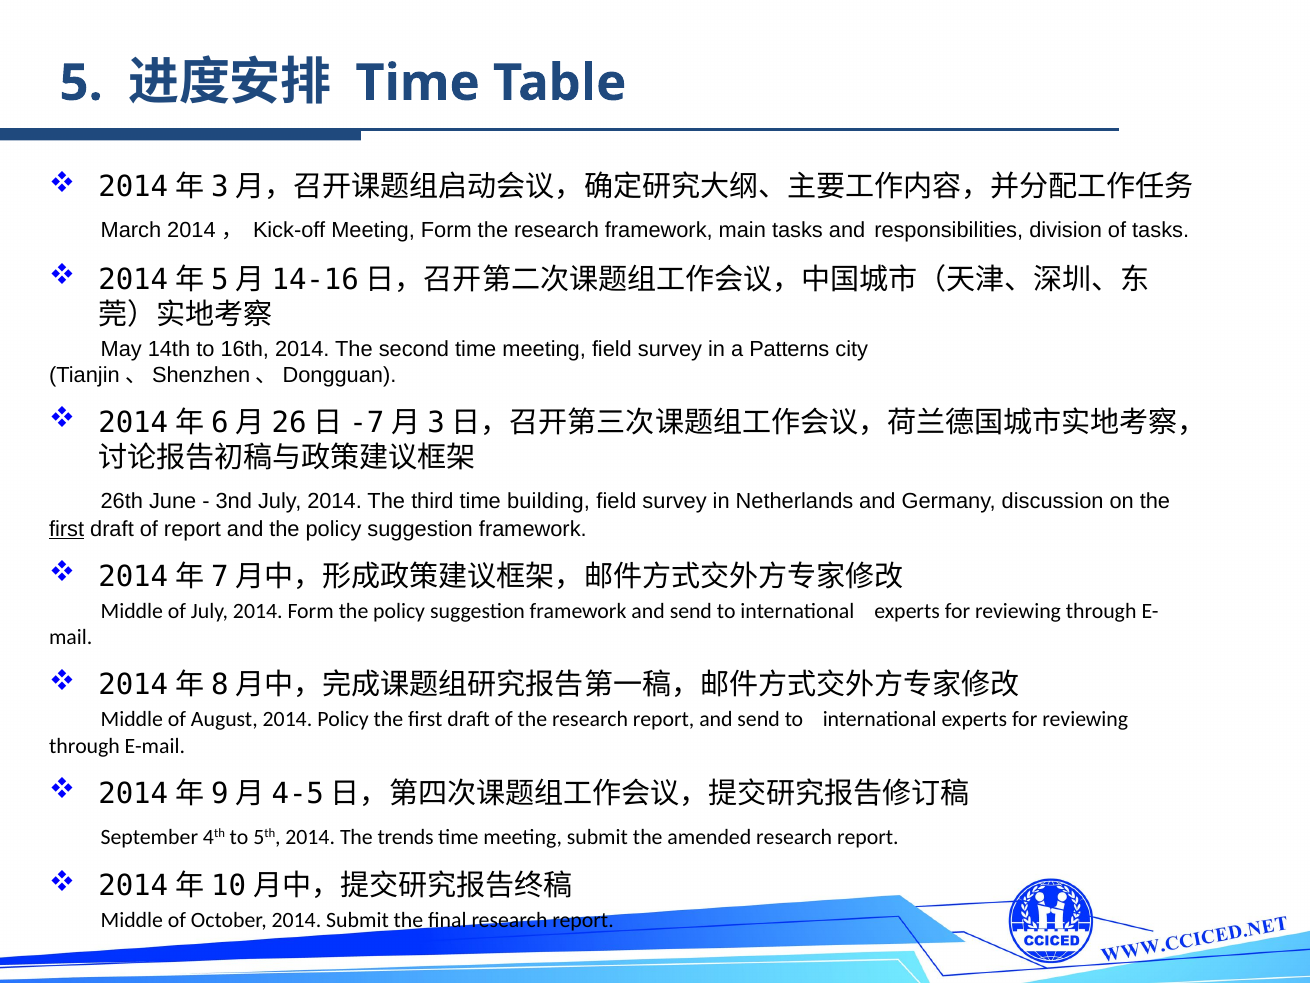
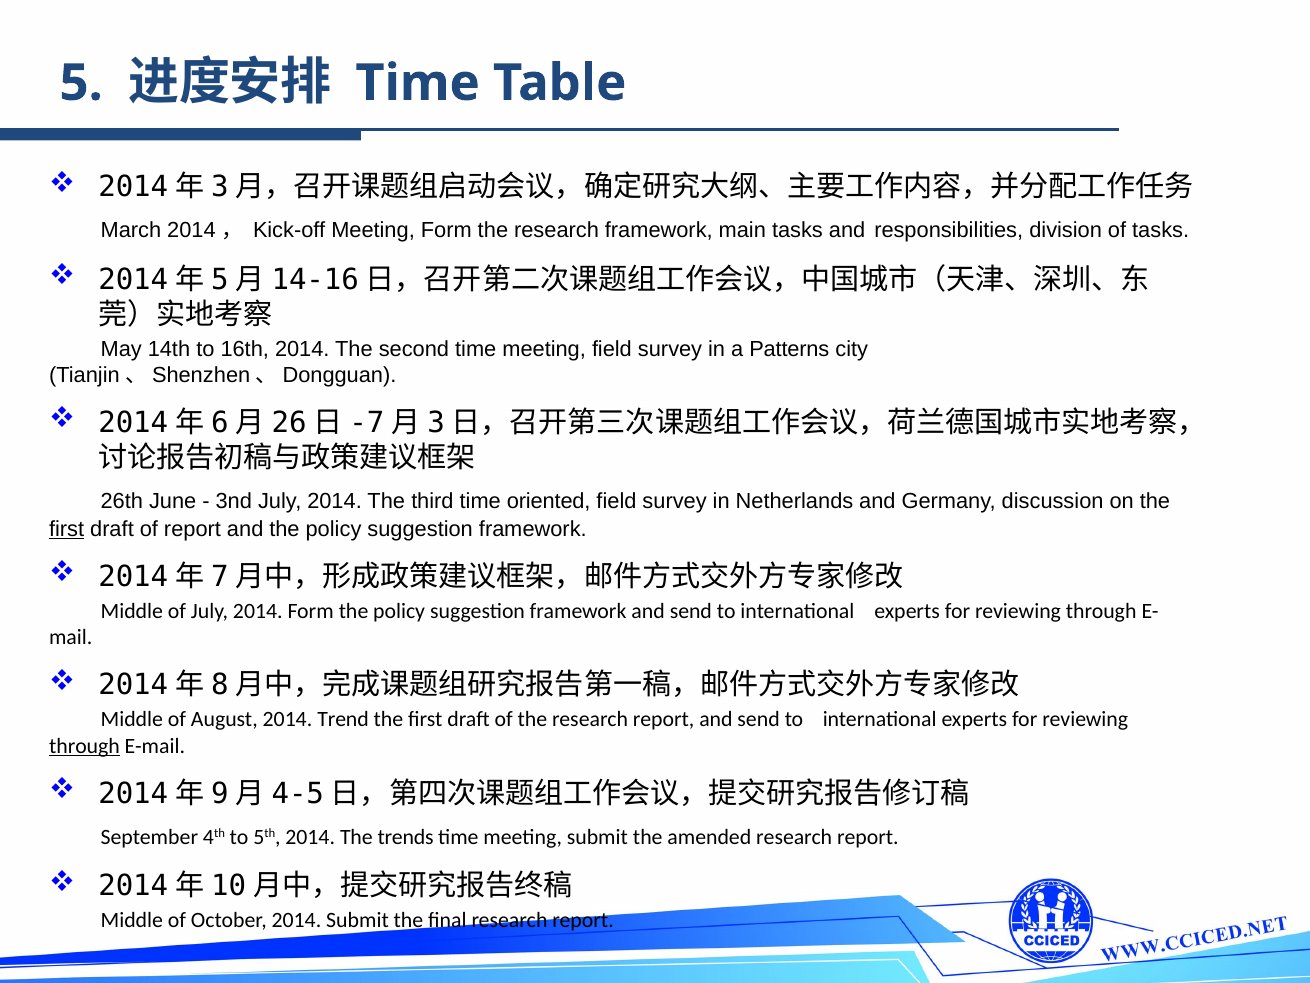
building: building -> oriented
2014 Policy: Policy -> Trend
through at (84, 746) underline: none -> present
